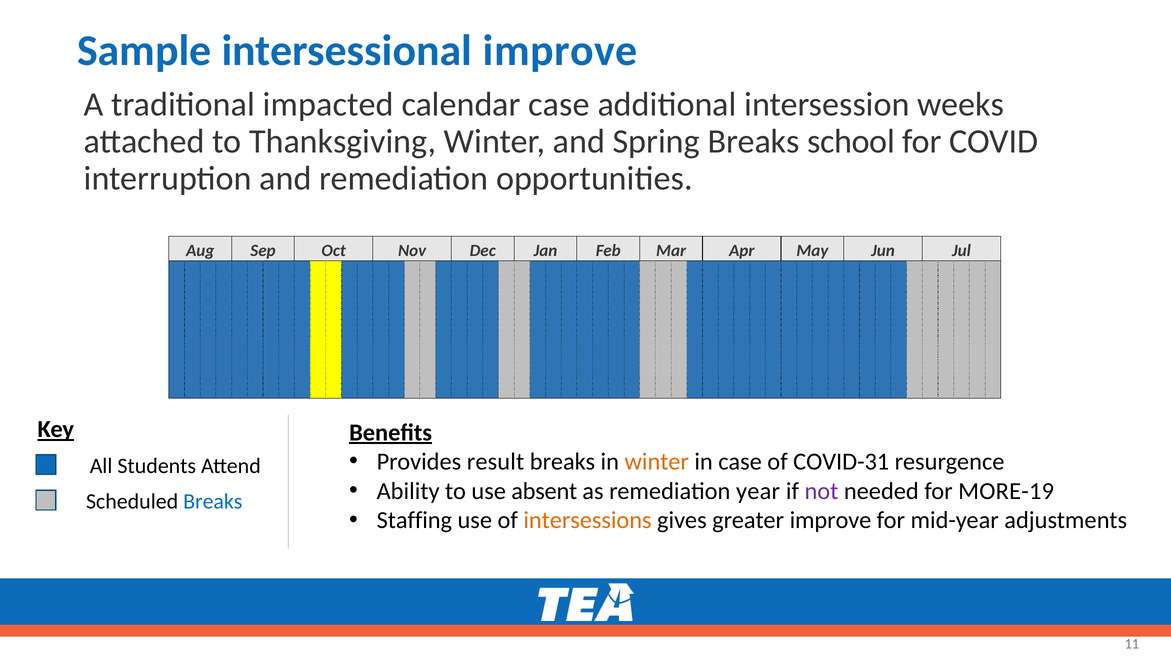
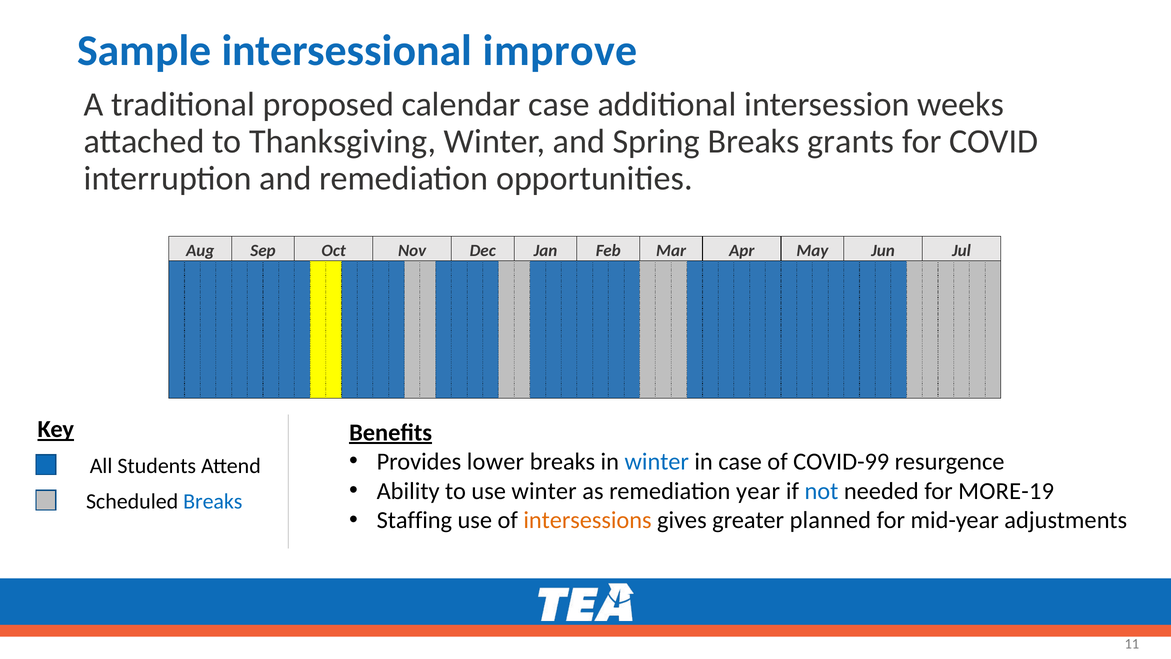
impacted: impacted -> proposed
school: school -> grants
result: result -> lower
winter at (657, 462) colour: orange -> blue
COVID-31: COVID-31 -> COVID-99
use absent: absent -> winter
not colour: purple -> blue
greater improve: improve -> planned
